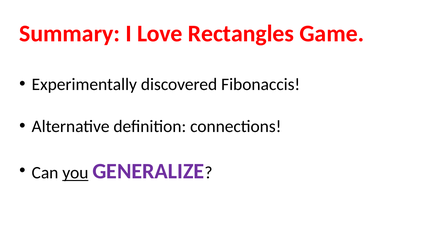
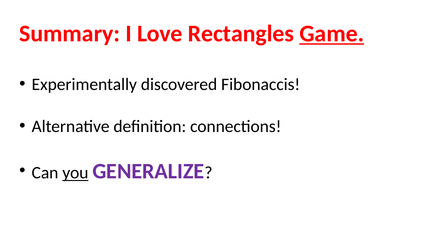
Game underline: none -> present
